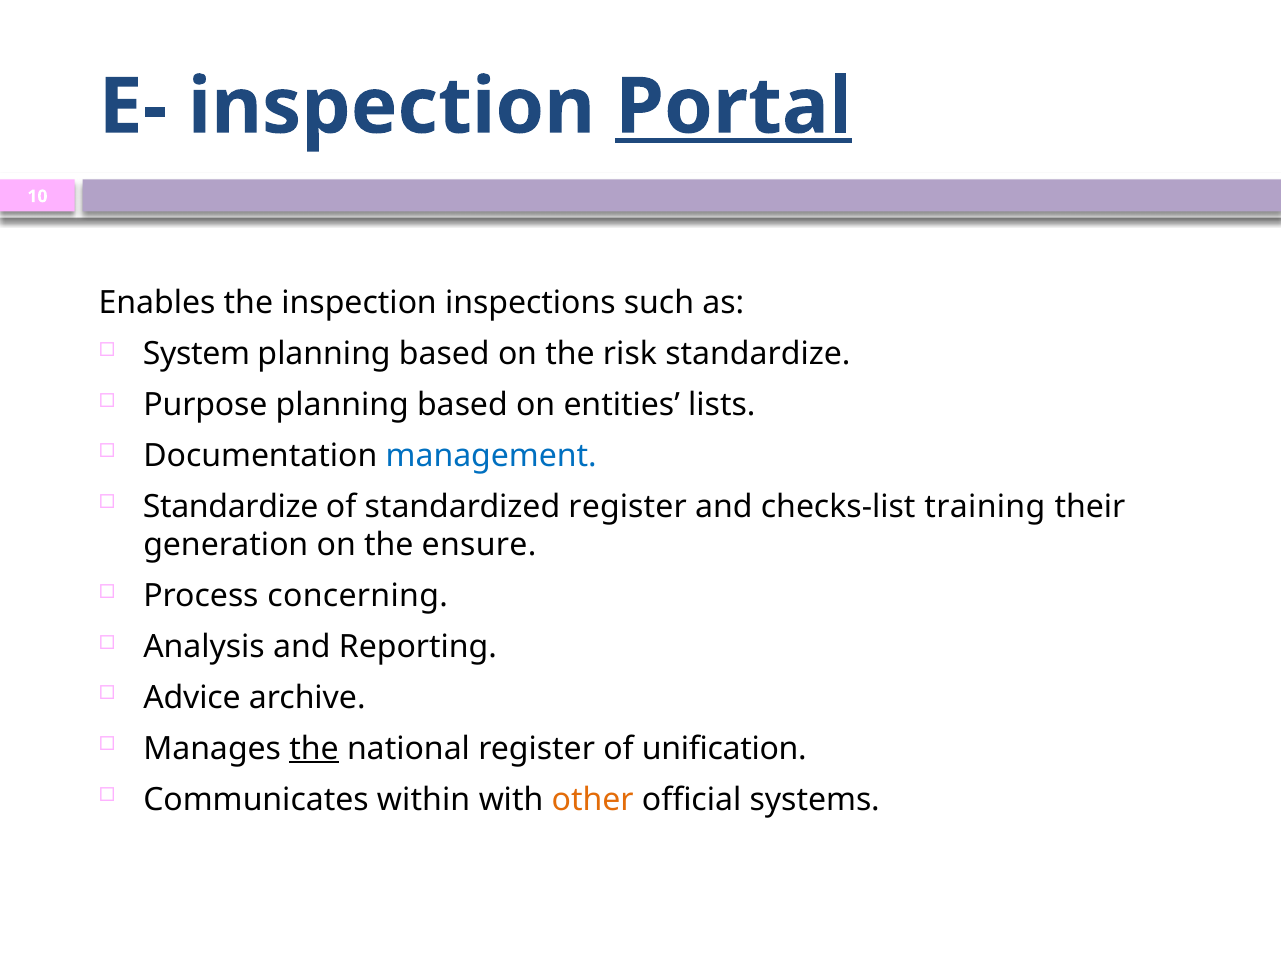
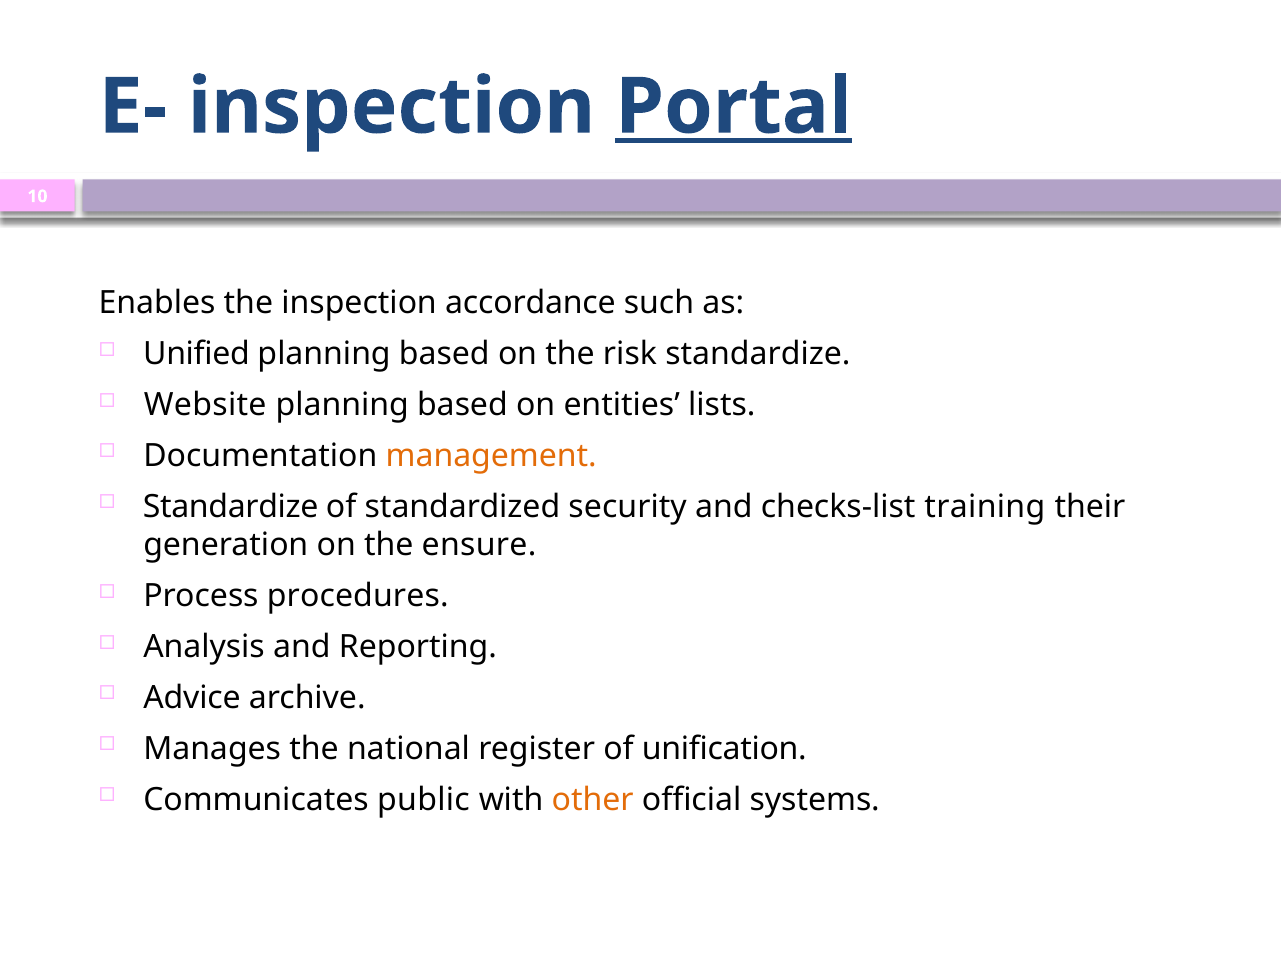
inspections: inspections -> accordance
System: System -> Unified
Purpose: Purpose -> Website
management colour: blue -> orange
standardized register: register -> security
concerning: concerning -> procedures
the at (314, 748) underline: present -> none
within: within -> public
